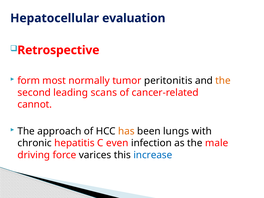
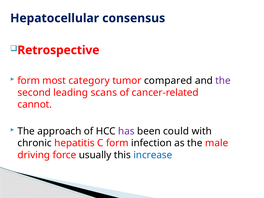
evaluation: evaluation -> consensus
normally: normally -> category
peritonitis: peritonitis -> compared
the at (223, 81) colour: orange -> purple
has colour: orange -> purple
lungs: lungs -> could
C even: even -> form
varices: varices -> usually
